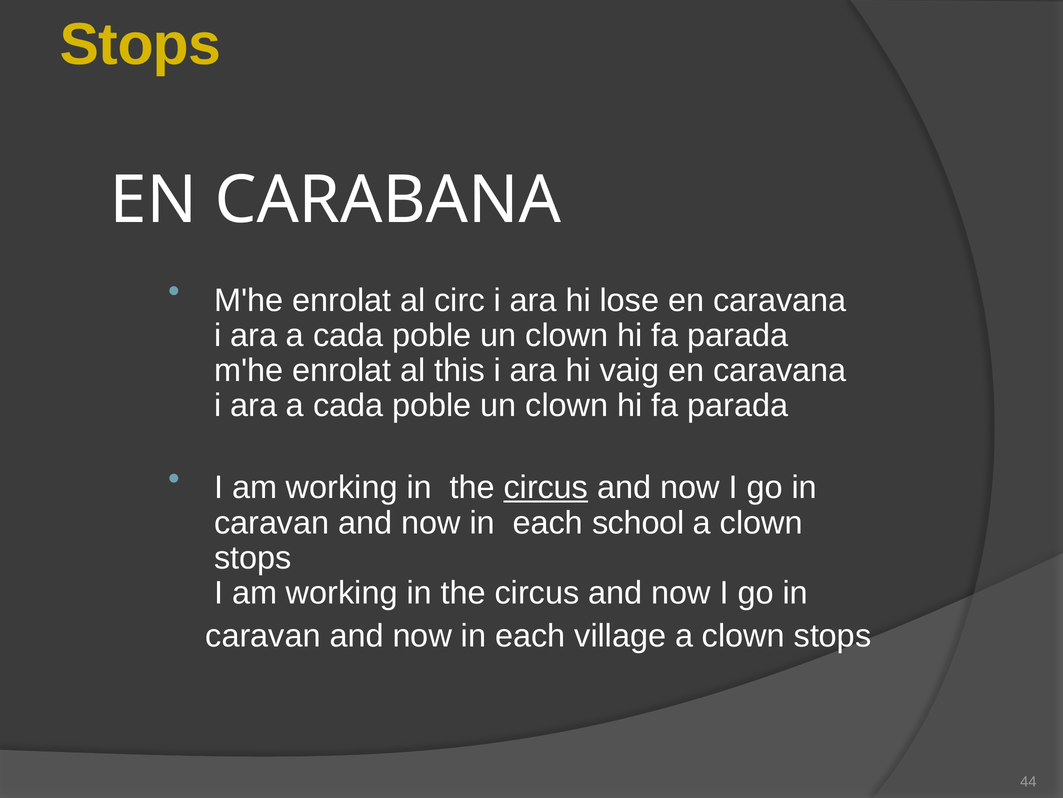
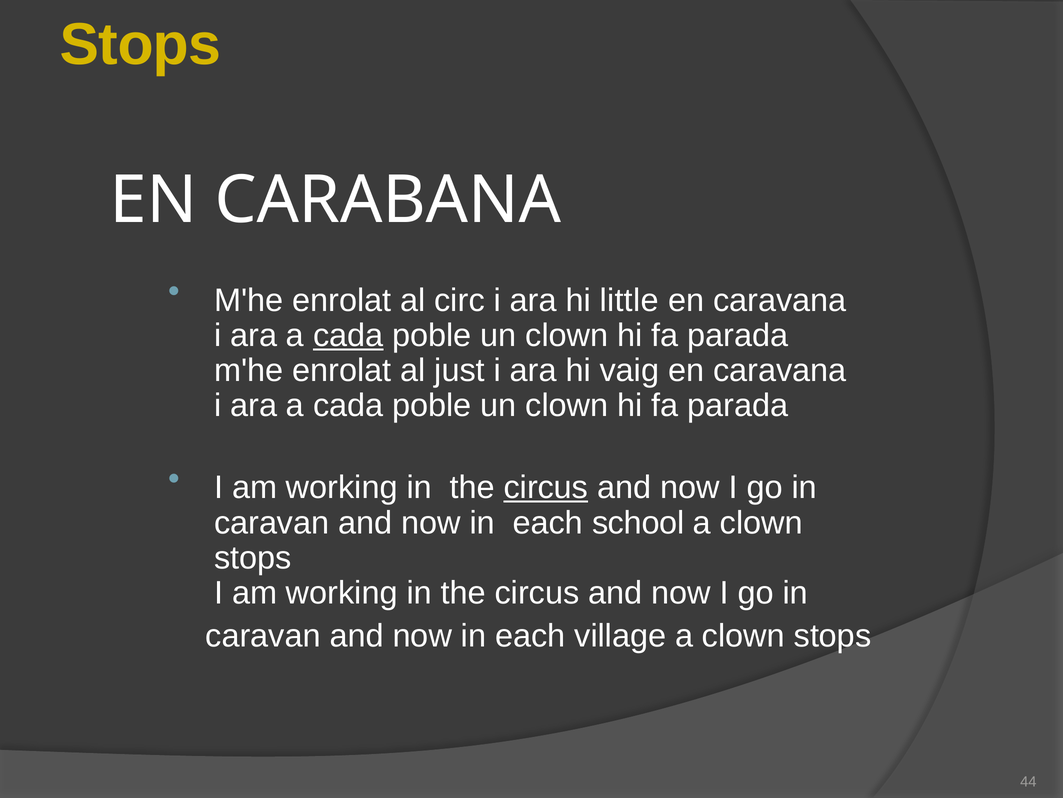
lose: lose -> little
cada at (348, 335) underline: none -> present
this: this -> just
